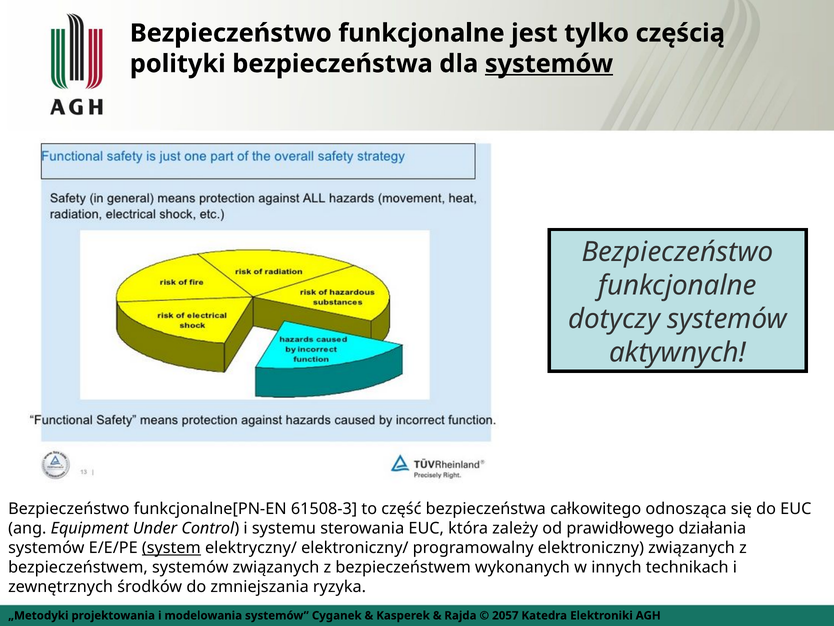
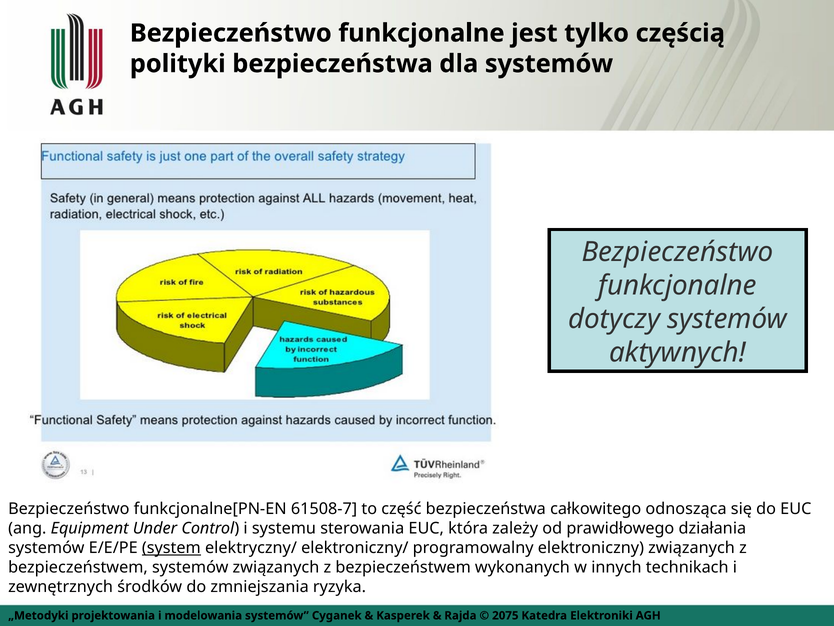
systemów at (549, 64) underline: present -> none
61508-3: 61508-3 -> 61508-7
2057: 2057 -> 2075
